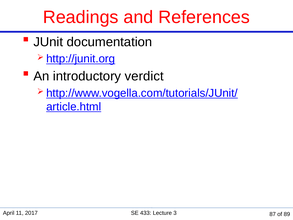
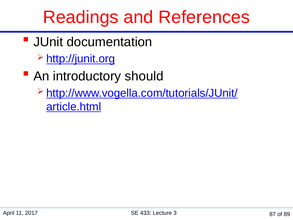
verdict: verdict -> should
